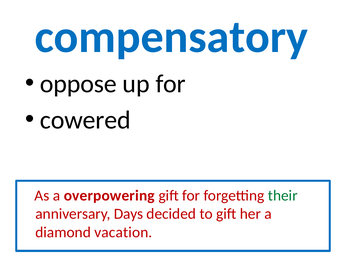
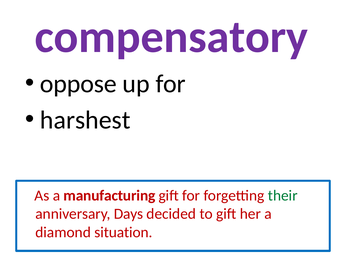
compensatory colour: blue -> purple
cowered: cowered -> harshest
overpowering: overpowering -> manufacturing
vacation: vacation -> situation
